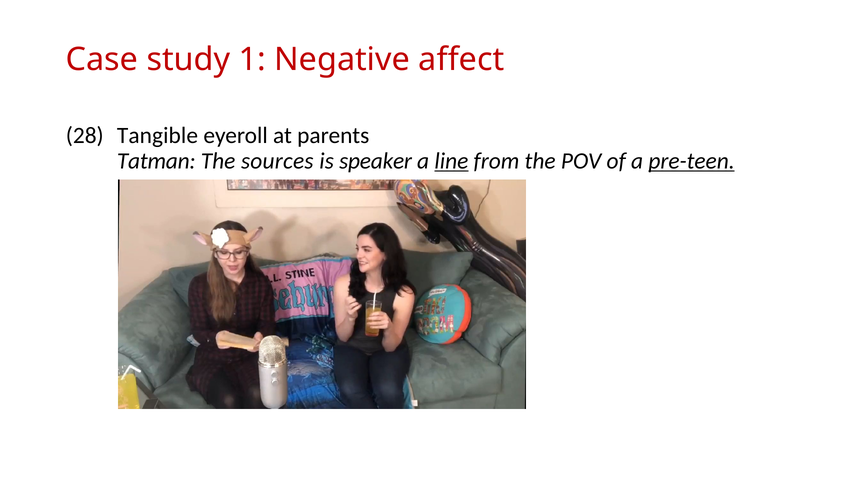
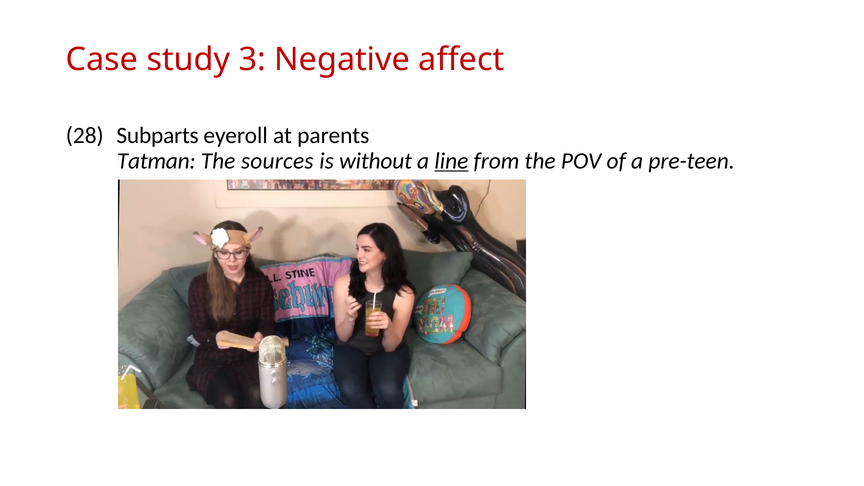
1: 1 -> 3
Tangible: Tangible -> Subparts
speaker: speaker -> without
pre-teen underline: present -> none
